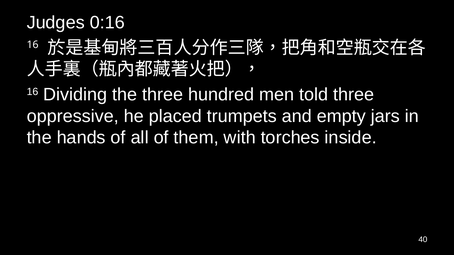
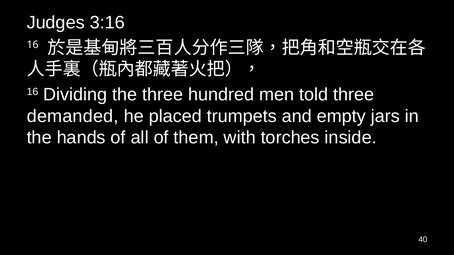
0:16: 0:16 -> 3:16
oppressive: oppressive -> demanded
